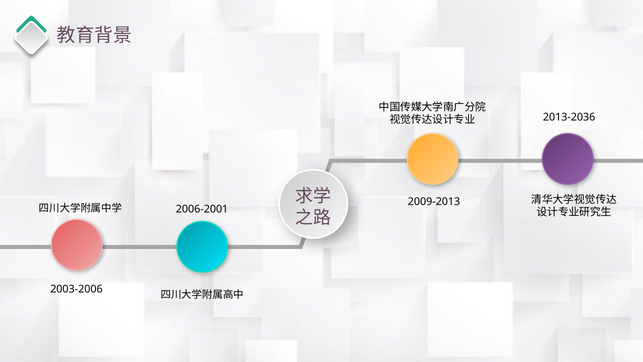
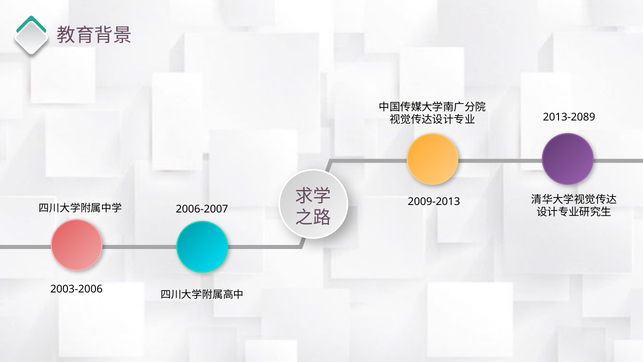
2013-2036: 2013-2036 -> 2013-2089
2006-2001: 2006-2001 -> 2006-2007
